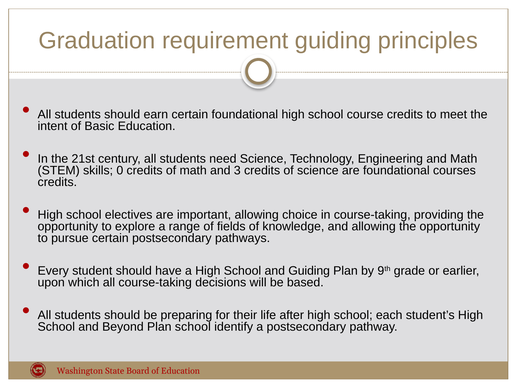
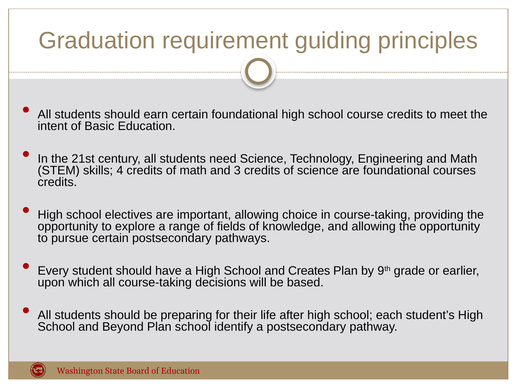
0: 0 -> 4
and Guiding: Guiding -> Creates
